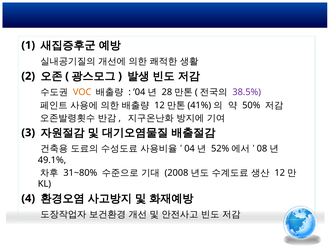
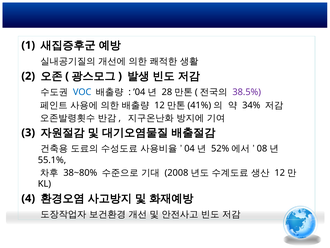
VOC colour: orange -> blue
50%: 50% -> 34%
49.1%: 49.1% -> 55.1%
31~80%: 31~80% -> 38~80%
